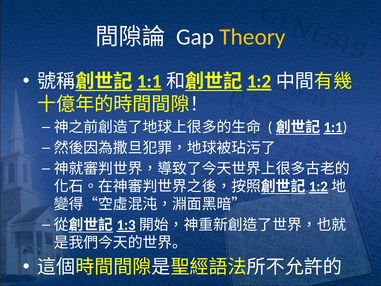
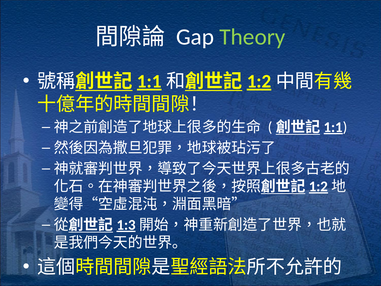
Theory colour: yellow -> light green
